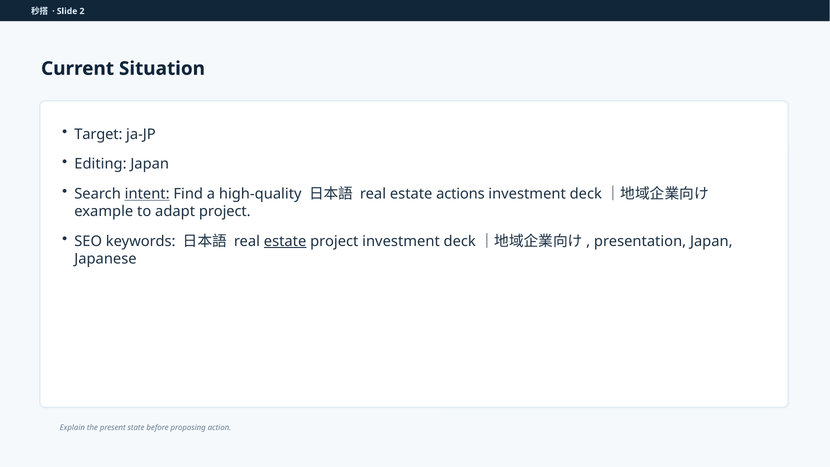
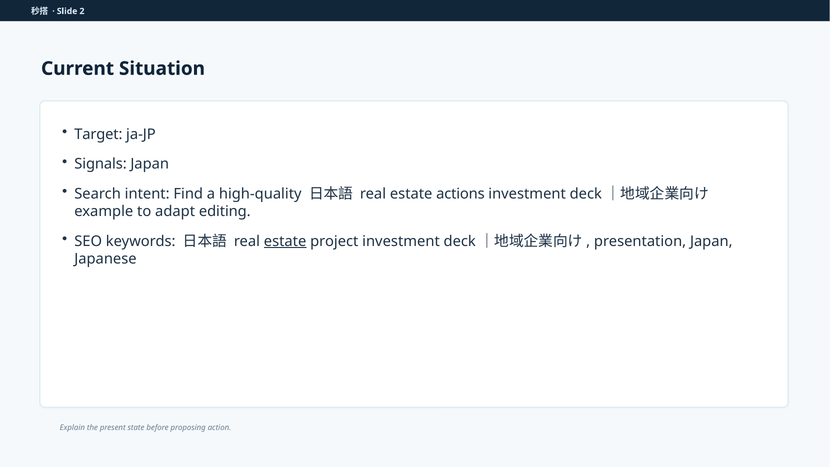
Editing: Editing -> Signals
intent underline: present -> none
adapt project: project -> editing
